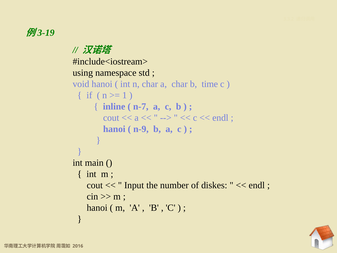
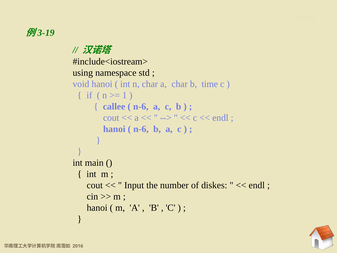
inline: inline -> callee
n-7 at (141, 106): n-7 -> n-6
n-9 at (141, 129): n-9 -> n-6
